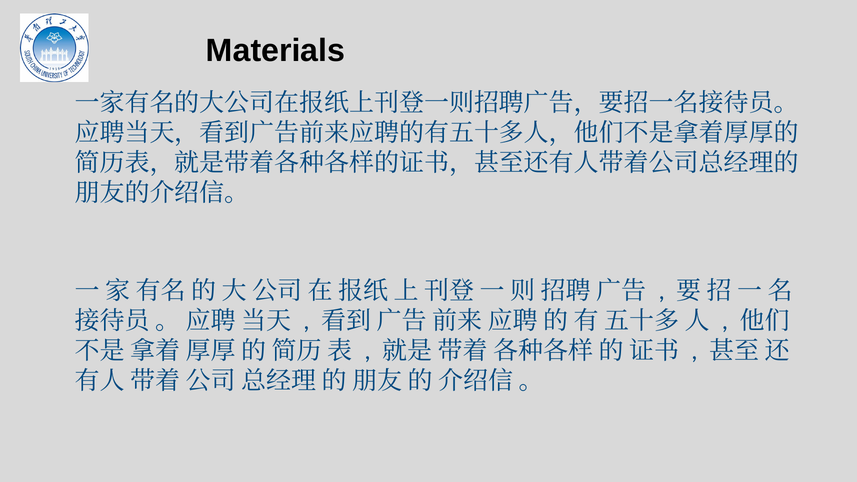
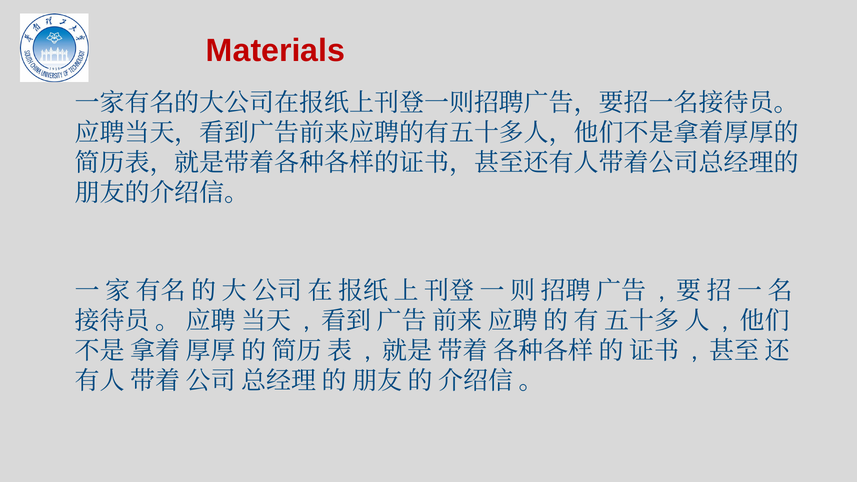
Materials colour: black -> red
